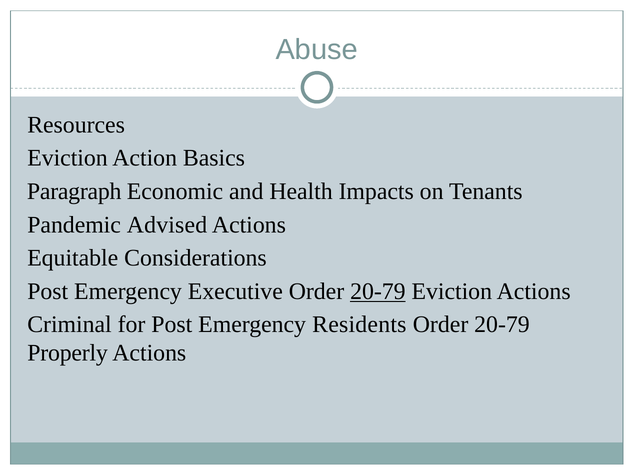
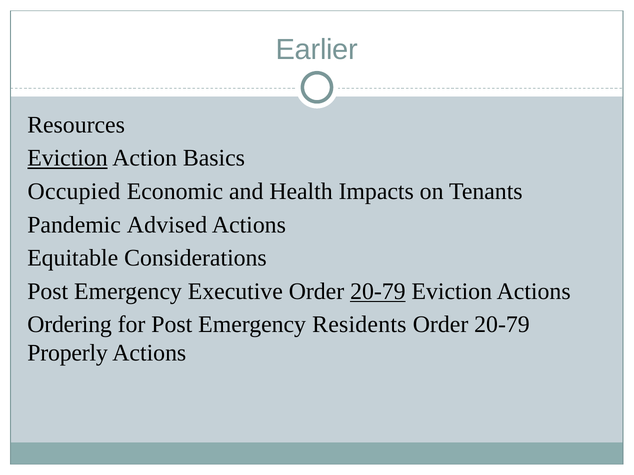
Abuse: Abuse -> Earlier
Eviction at (67, 158) underline: none -> present
Paragraph: Paragraph -> Occupied
Criminal: Criminal -> Ordering
